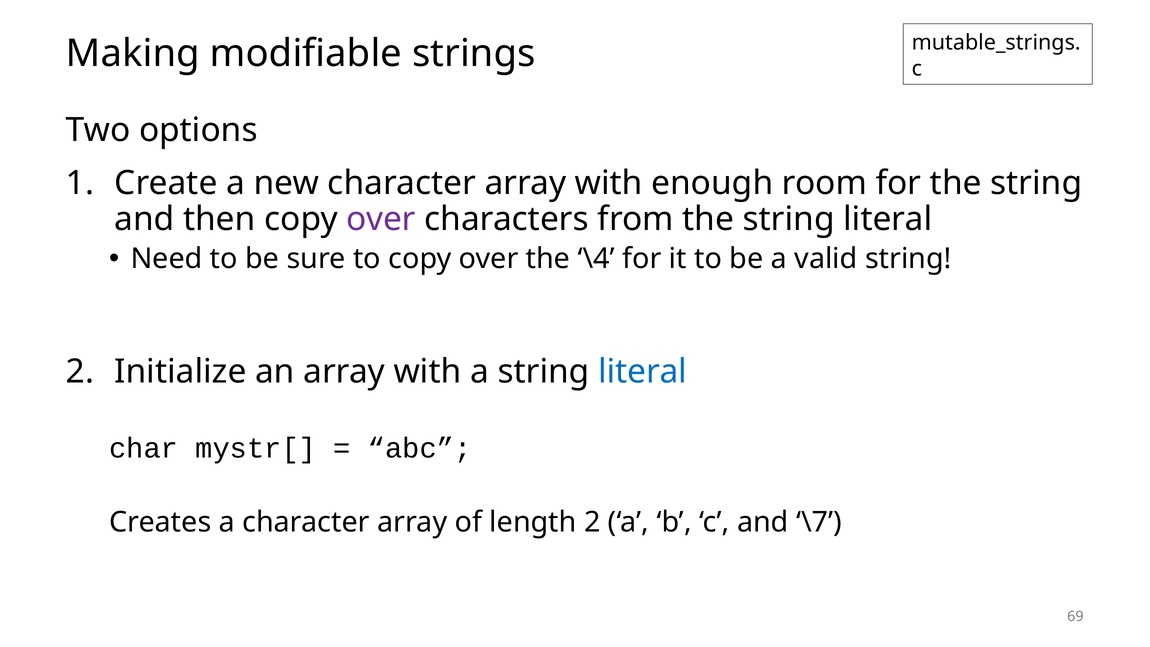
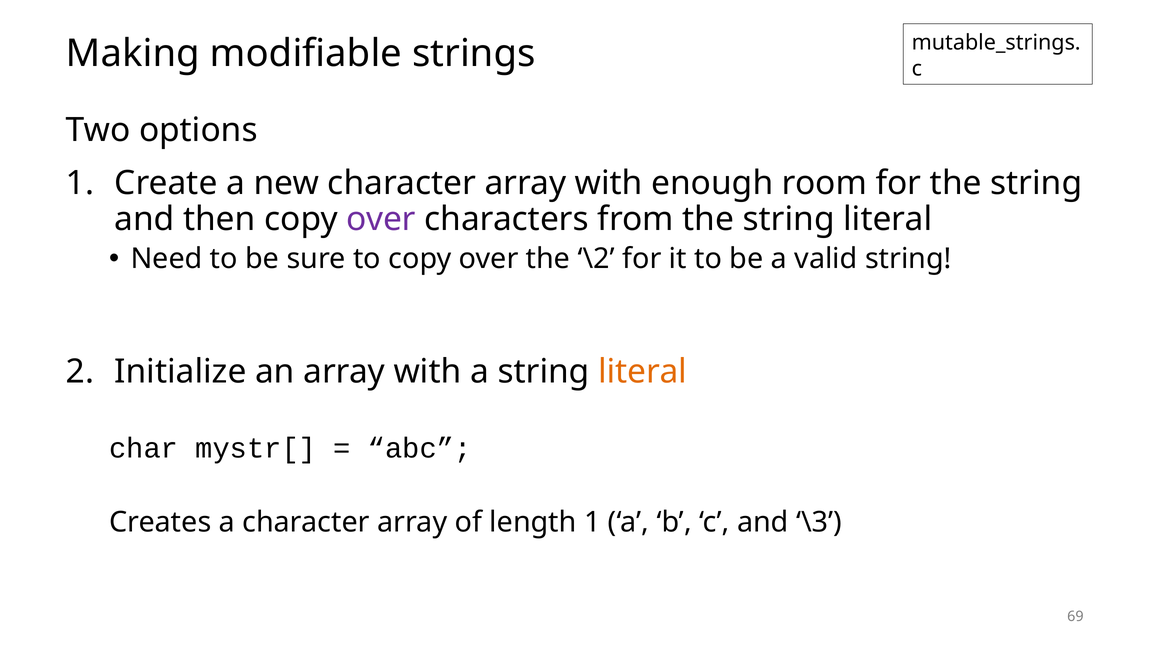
\4: \4 -> \2
literal at (643, 371) colour: blue -> orange
length 2: 2 -> 1
\7: \7 -> \3
